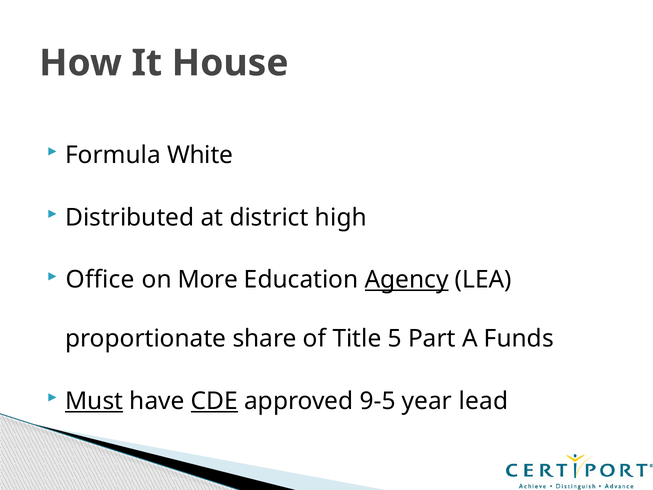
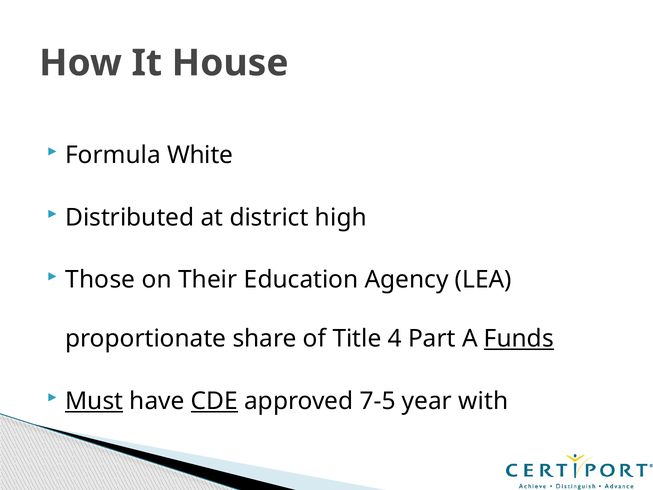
Office: Office -> Those
More: More -> Their
Agency underline: present -> none
5: 5 -> 4
Funds underline: none -> present
9-5: 9-5 -> 7-5
lead: lead -> with
